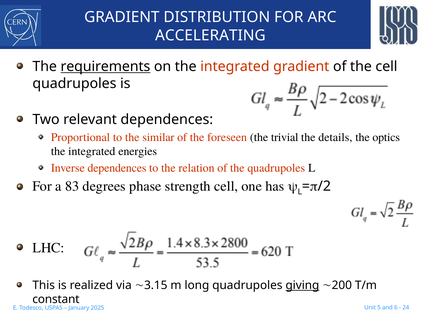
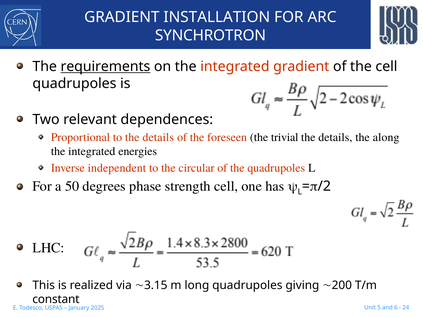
DISTRIBUTION: DISTRIBUTION -> INSTALLATION
ACCELERATING: ACCELERATING -> SYNCHROTRON
to the similar: similar -> details
optics: optics -> along
Inverse dependences: dependences -> independent
relation: relation -> circular
83: 83 -> 50
giving underline: present -> none
